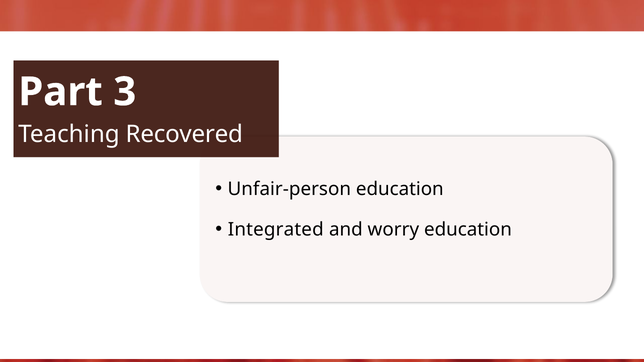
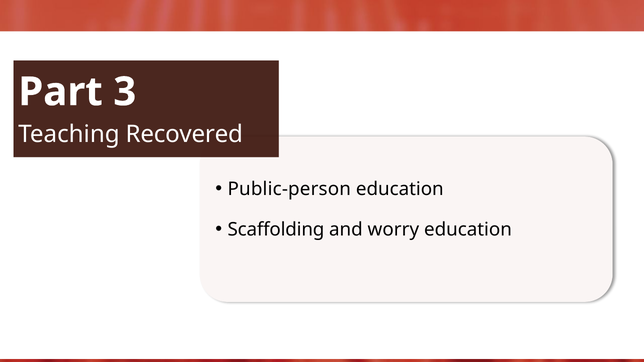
Unfair-person: Unfair-person -> Public-person
Integrated: Integrated -> Scaffolding
